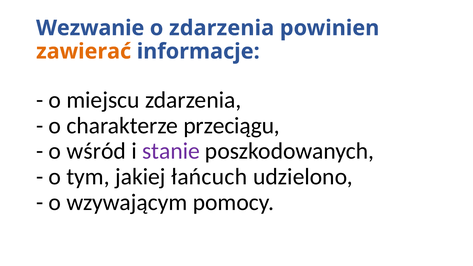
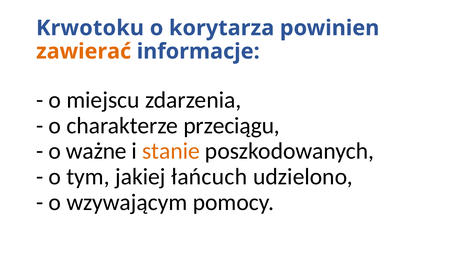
Wezwanie: Wezwanie -> Krwotoku
o zdarzenia: zdarzenia -> korytarza
wśród: wśród -> ważne
stanie colour: purple -> orange
